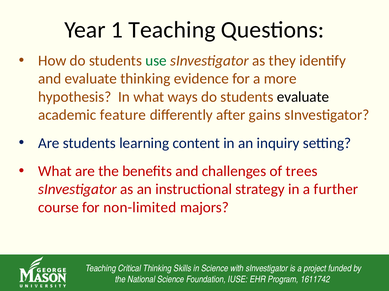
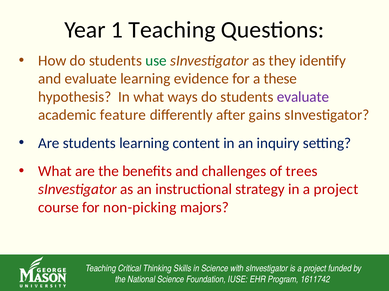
evaluate thinking: thinking -> learning
more: more -> these
evaluate at (303, 97) colour: black -> purple
in a further: further -> project
non-limited: non-limited -> non-picking
